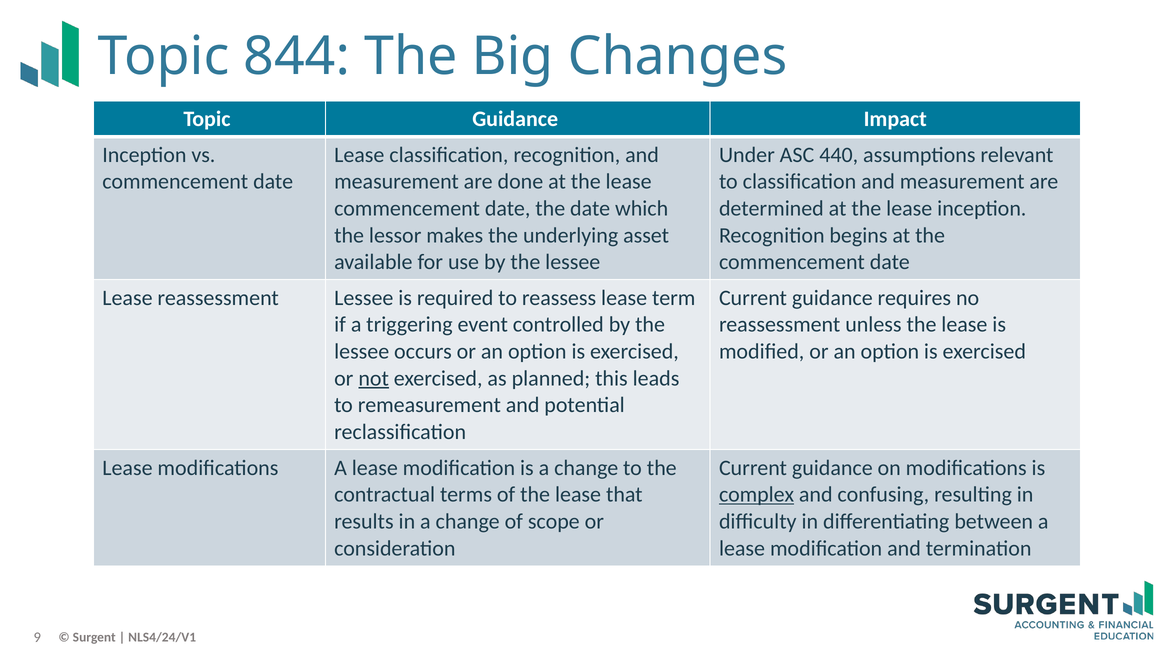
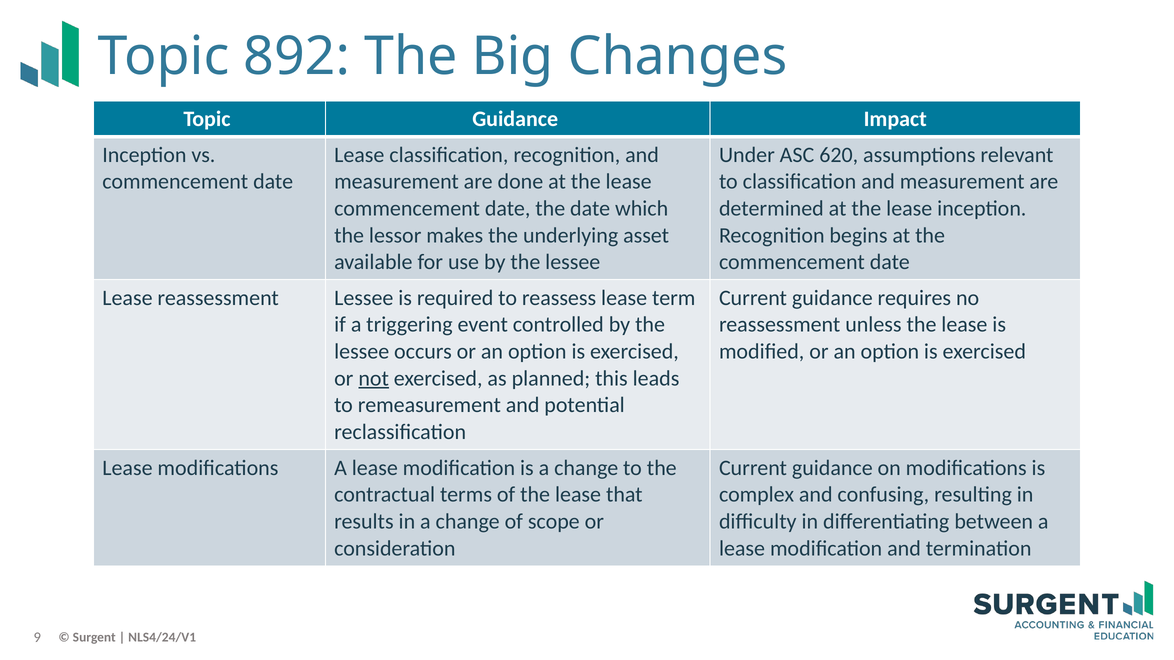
844: 844 -> 892
440: 440 -> 620
complex underline: present -> none
